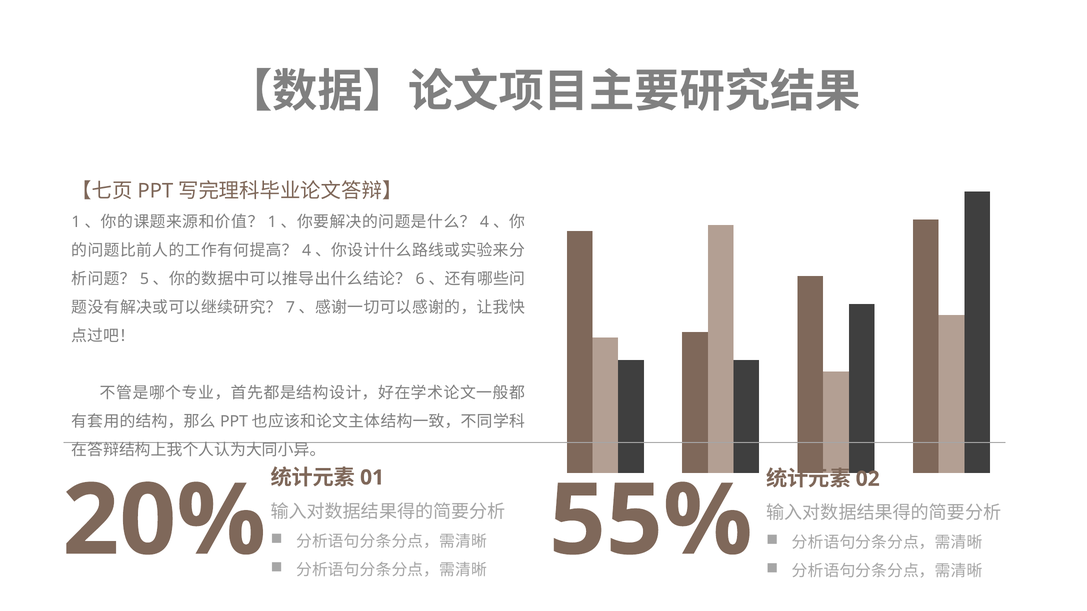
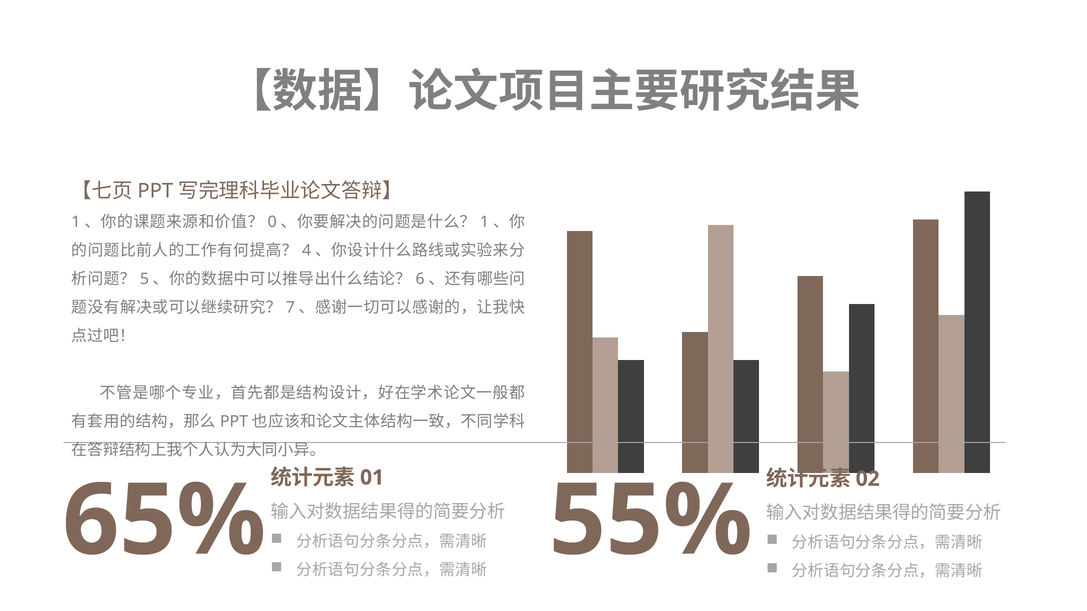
1 at (272, 222): 1 -> 0
4 at (485, 222): 4 -> 1
20%: 20% -> 65%
